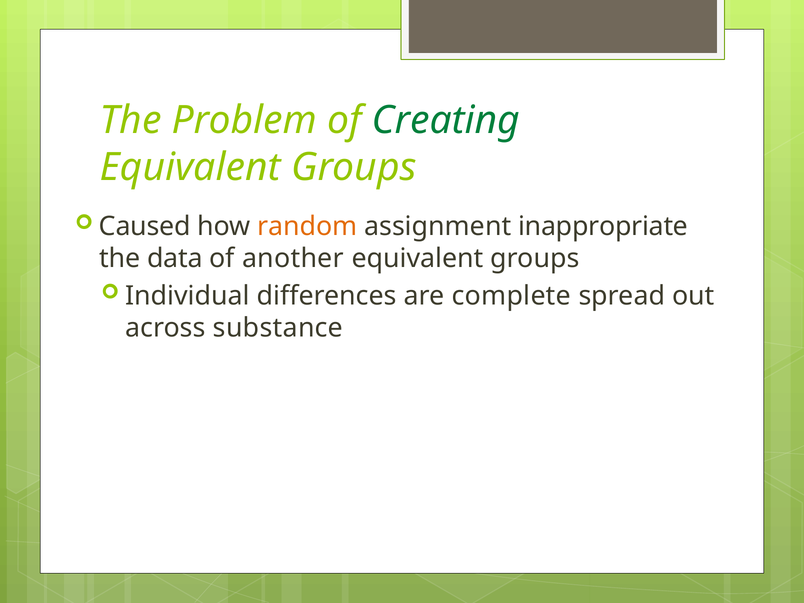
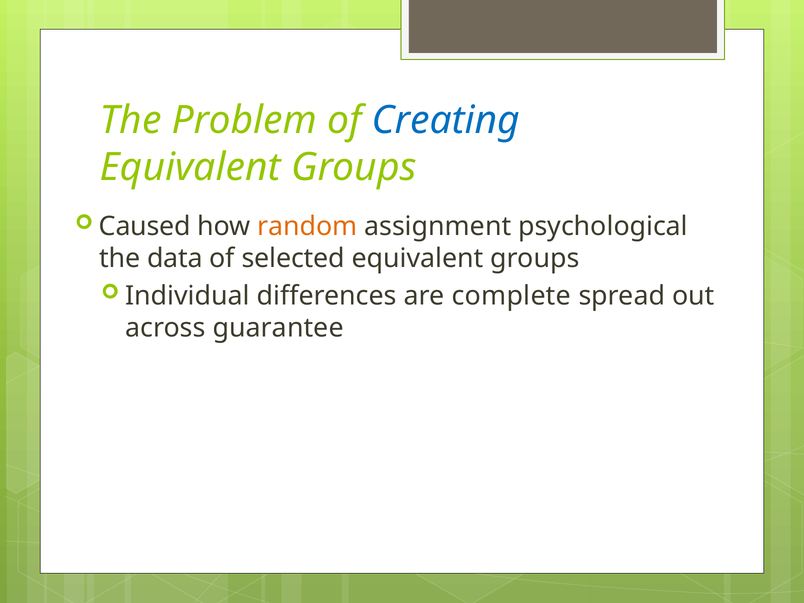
Creating colour: green -> blue
inappropriate: inappropriate -> psychological
another: another -> selected
substance: substance -> guarantee
